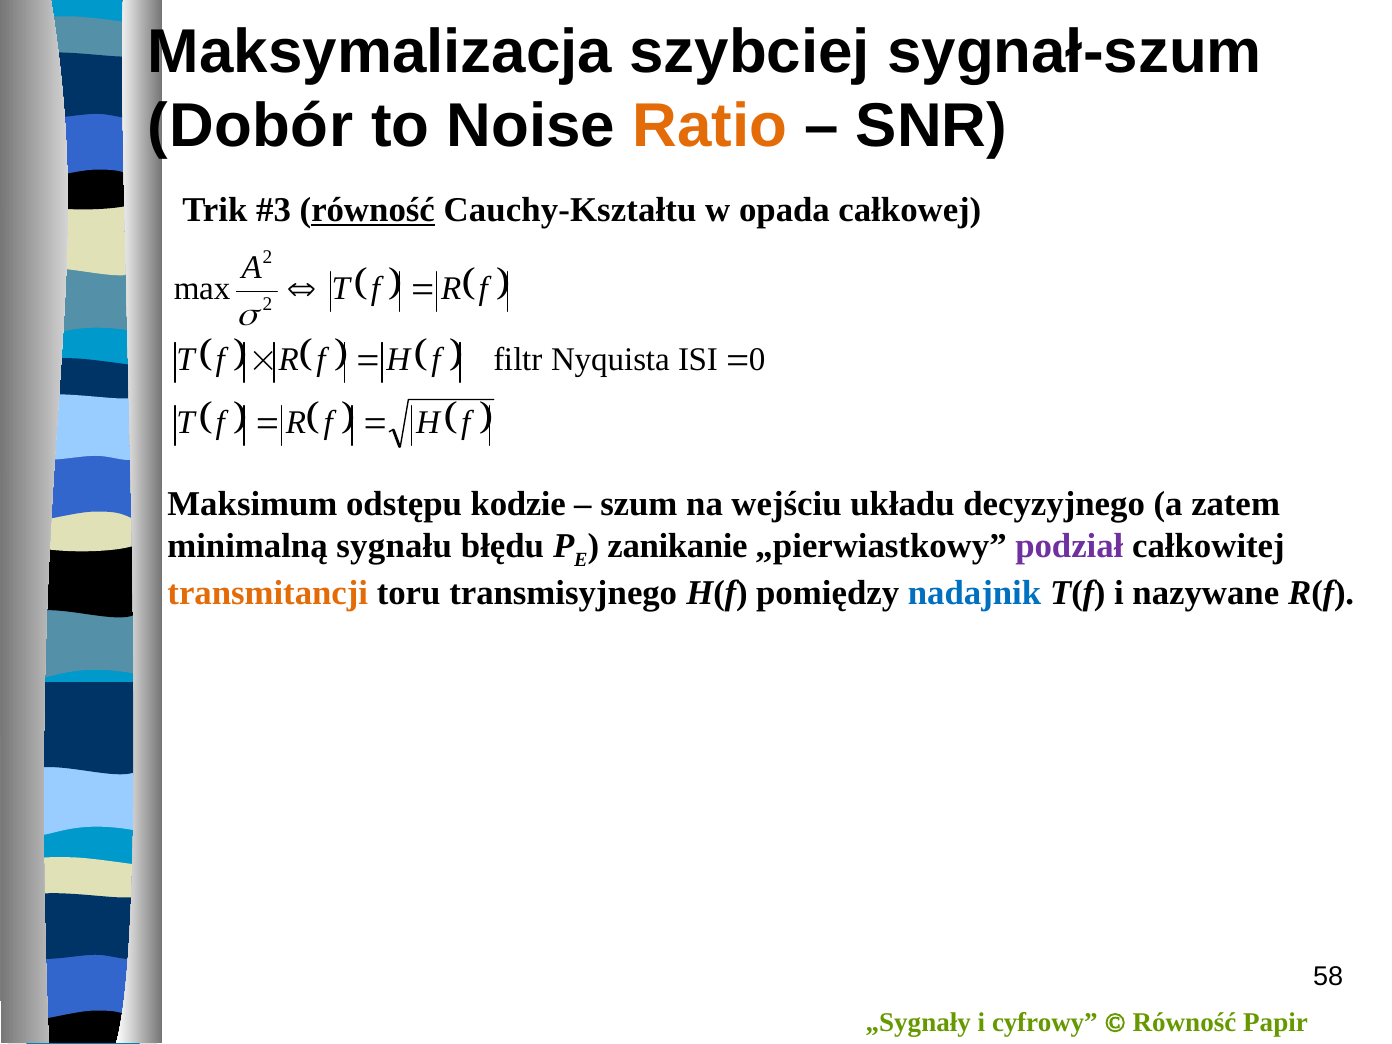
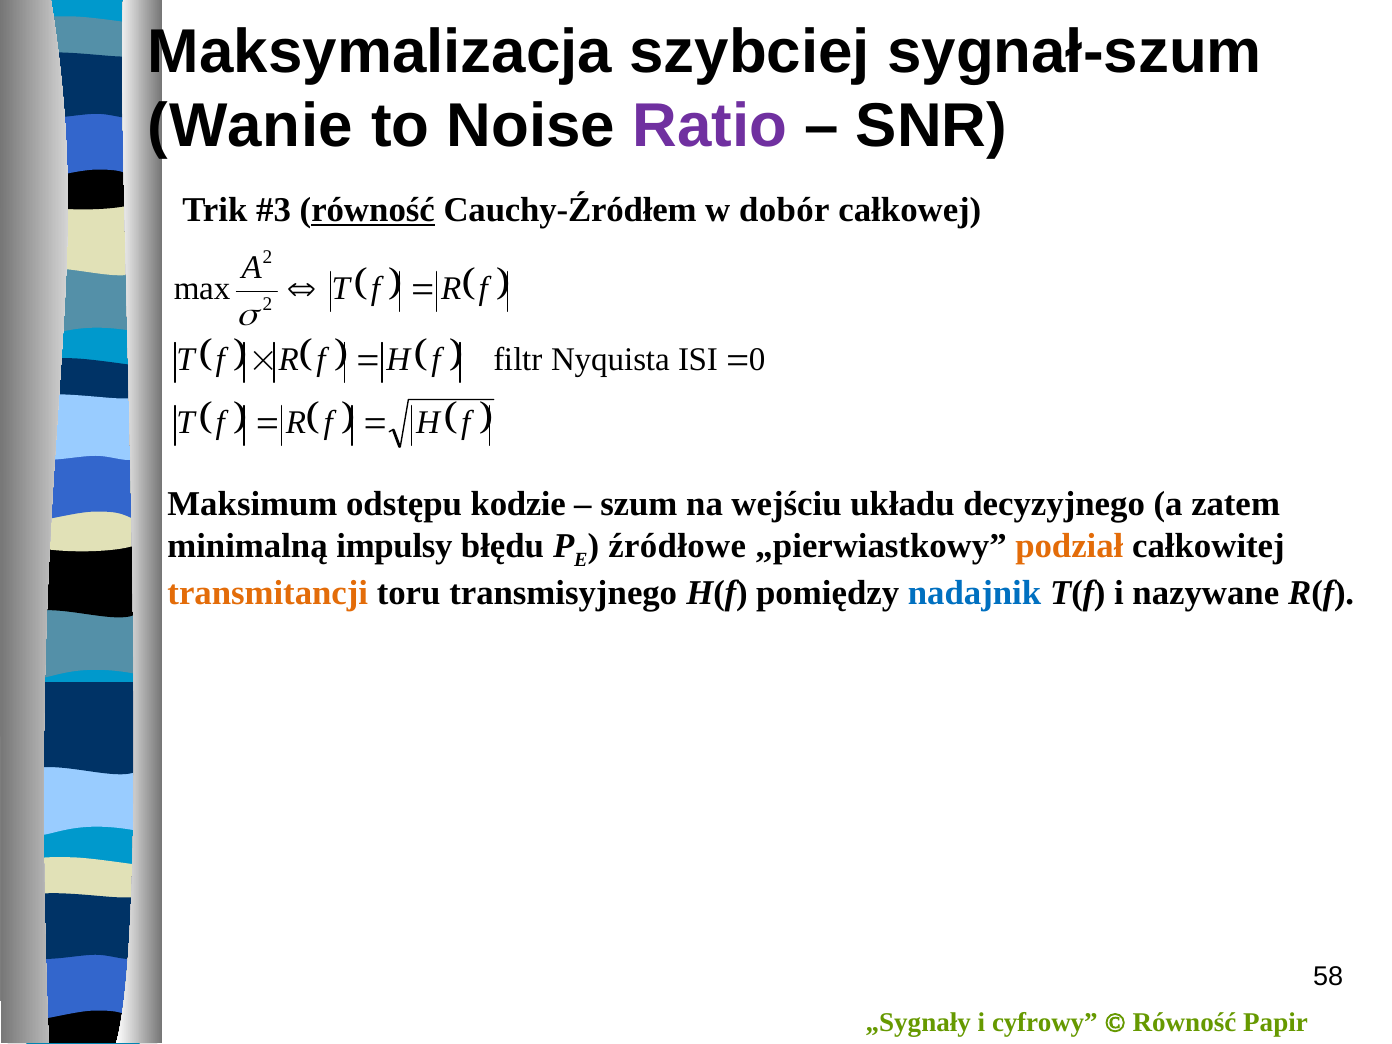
Dobór: Dobór -> Wanie
Ratio colour: orange -> purple
Cauchy-Kształtu: Cauchy-Kształtu -> Cauchy-Źródłem
opada: opada -> dobór
sygnału: sygnału -> impulsy
zanikanie: zanikanie -> źródłowe
podział colour: purple -> orange
